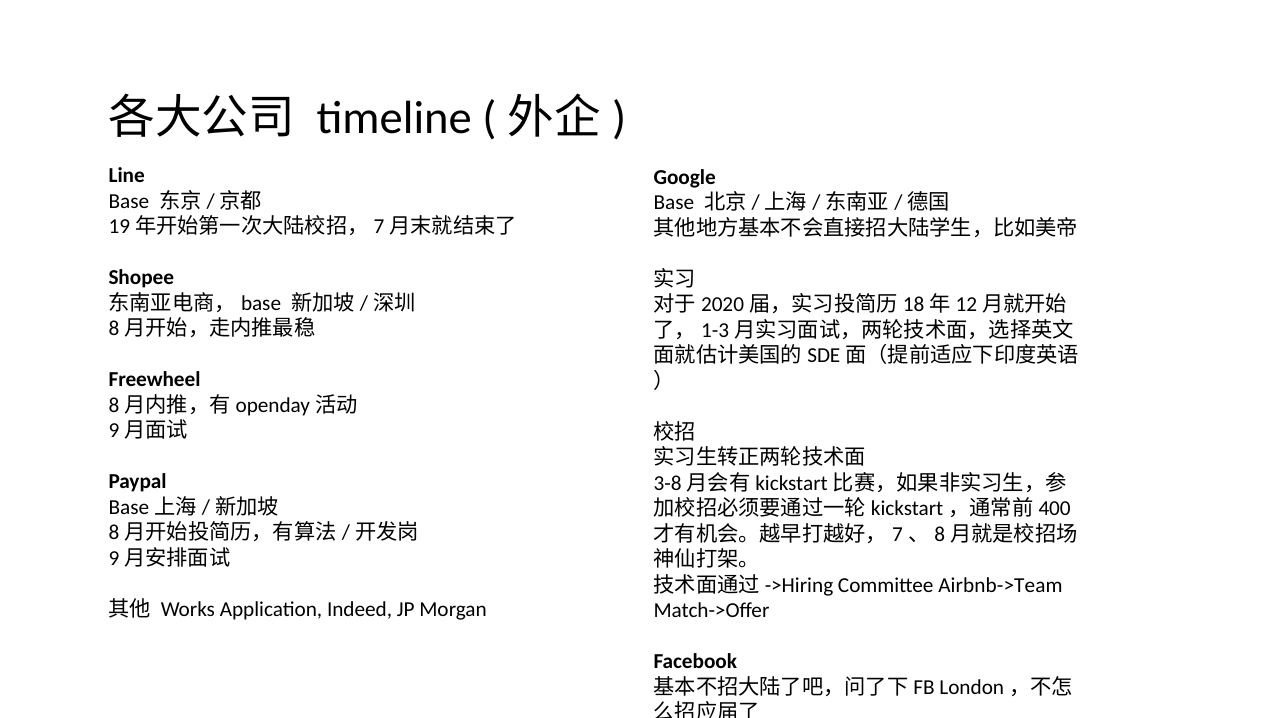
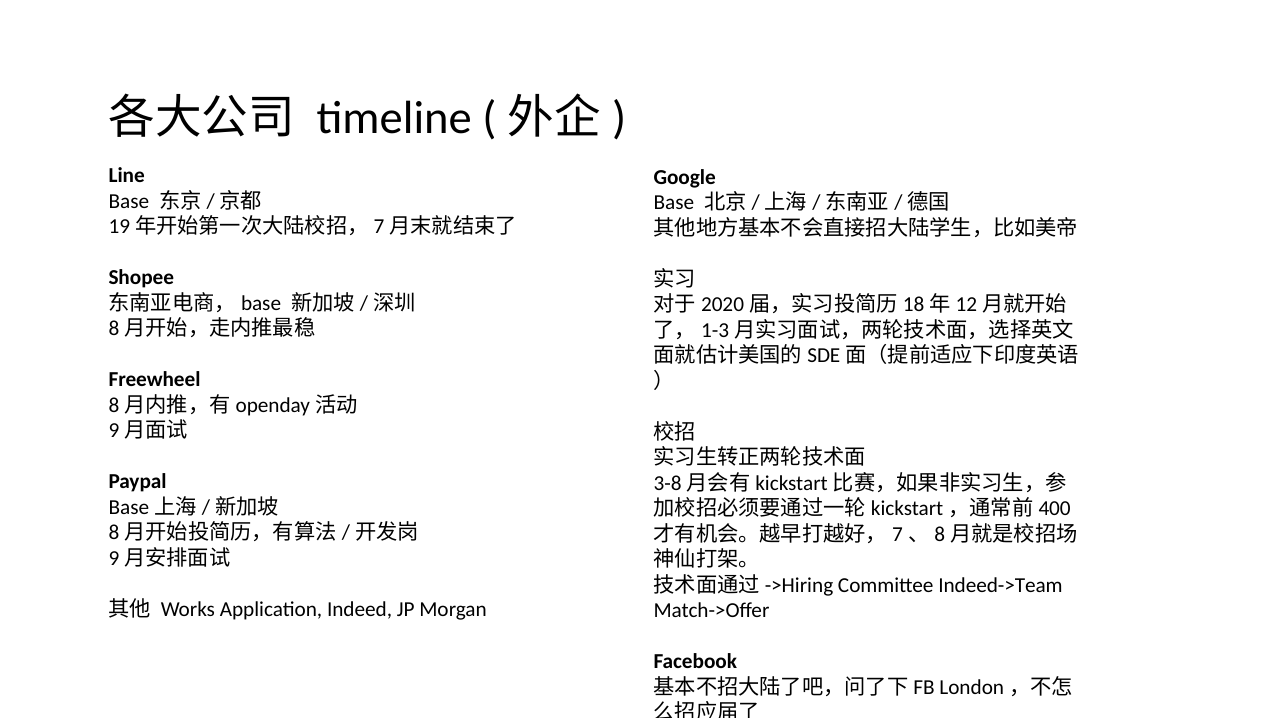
Airbnb->Team: Airbnb->Team -> Indeed->Team
